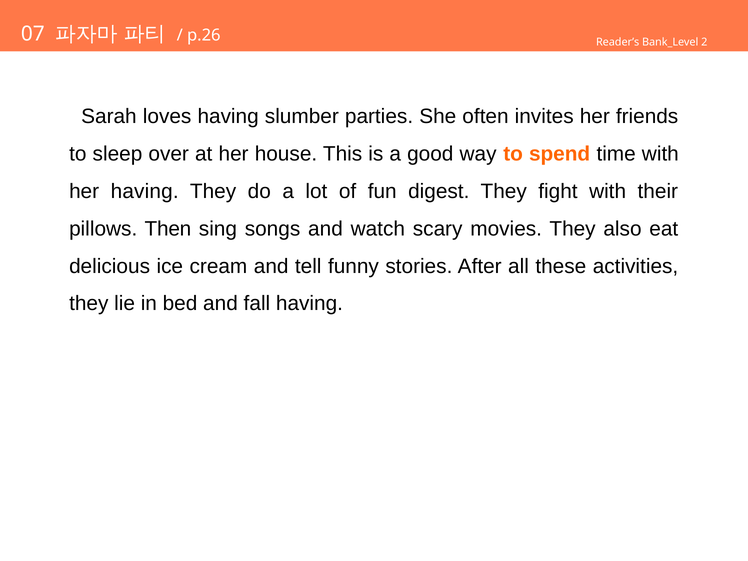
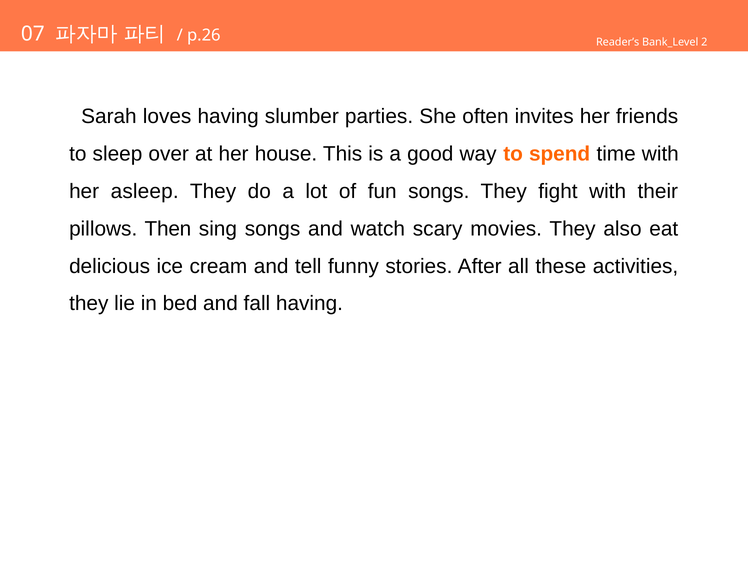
her having: having -> asleep
fun digest: digest -> songs
